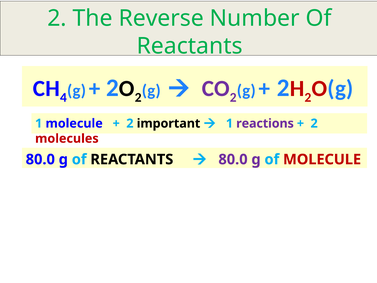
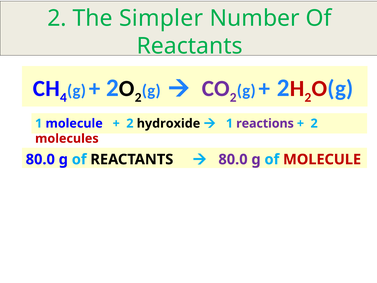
Reverse: Reverse -> Simpler
important: important -> hydroxide
